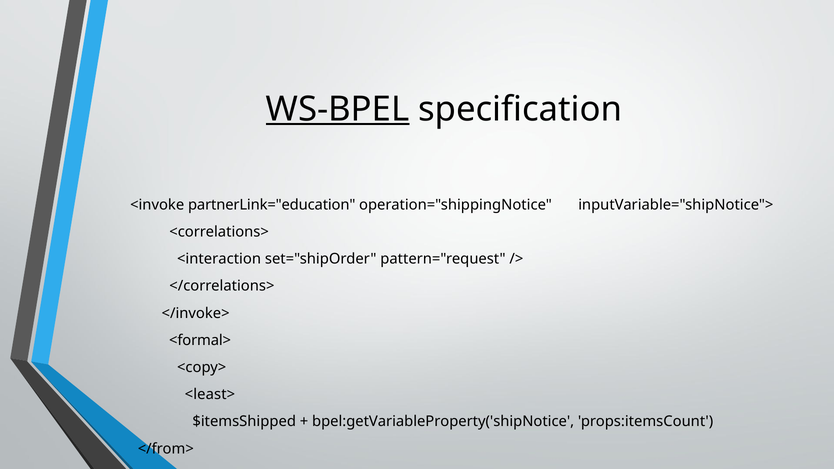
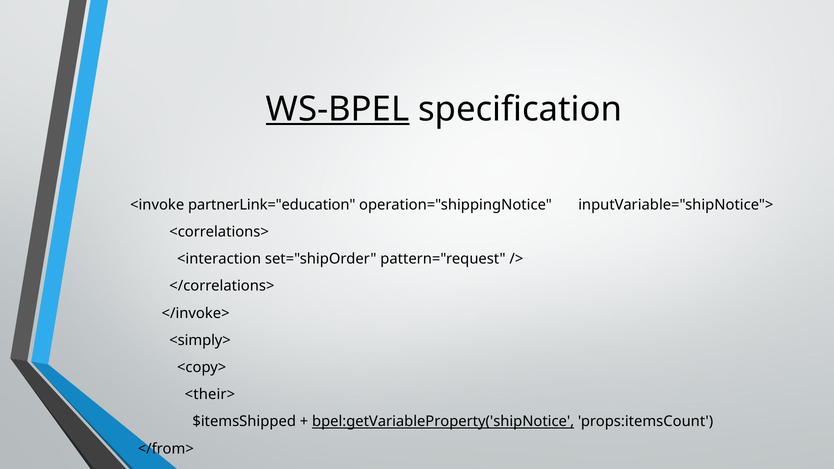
<formal>: <formal> -> <simply>
<least>: <least> -> <their>
bpel:getVariableProperty('shipNotice underline: none -> present
